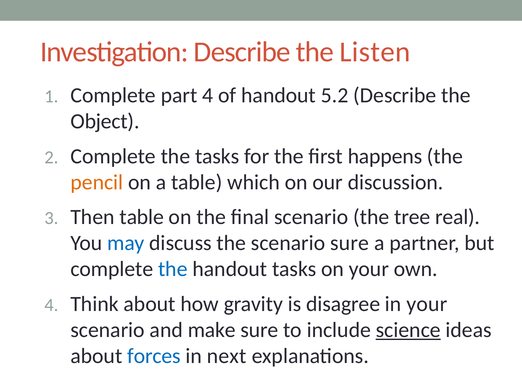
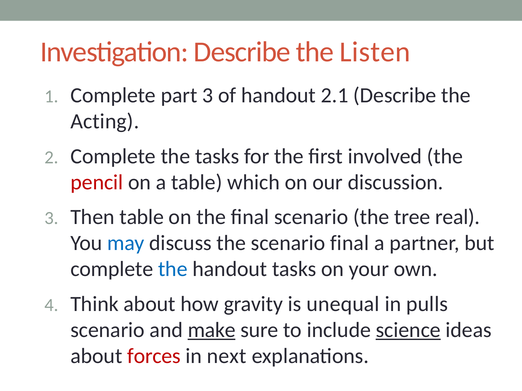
part 4: 4 -> 3
5.2: 5.2 -> 2.1
Object: Object -> Acting
happens: happens -> involved
pencil colour: orange -> red
scenario sure: sure -> final
disagree: disagree -> unequal
in your: your -> pulls
make underline: none -> present
forces colour: blue -> red
